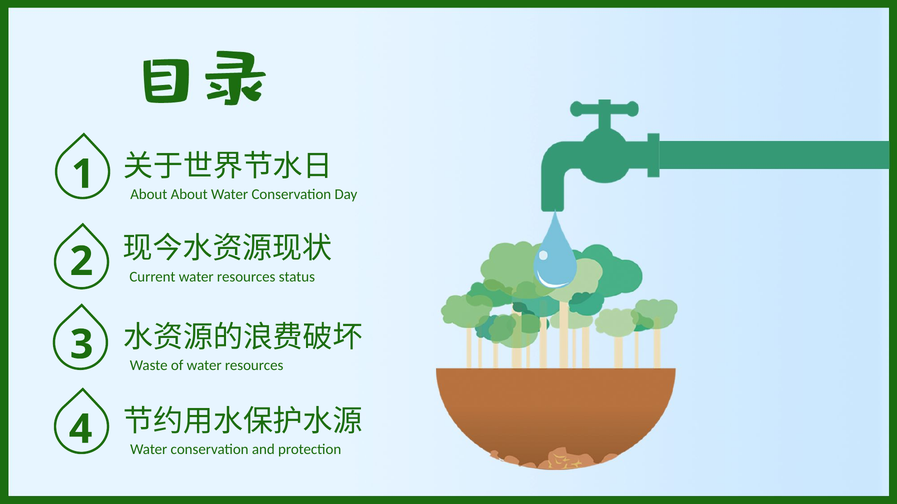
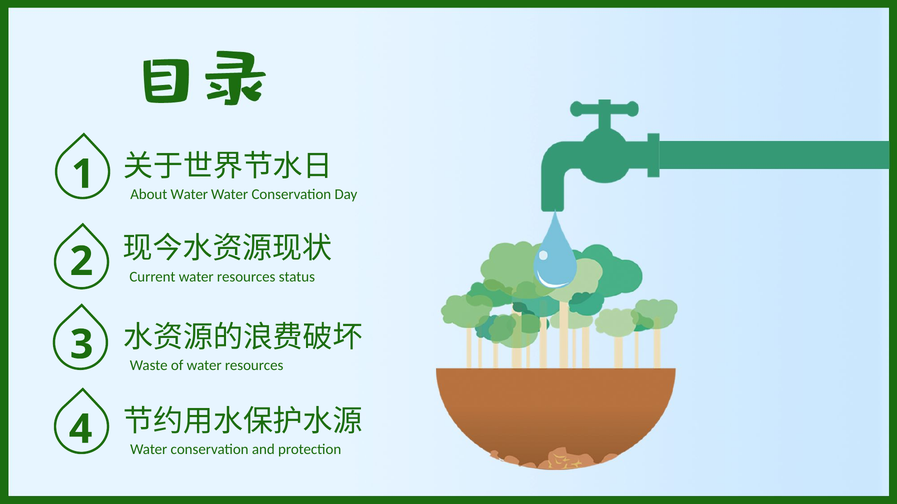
About About: About -> Water
